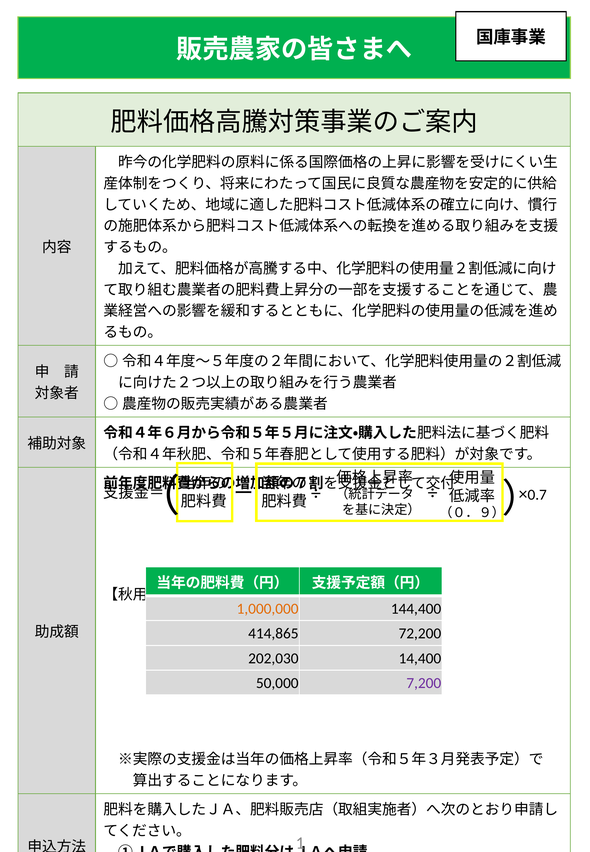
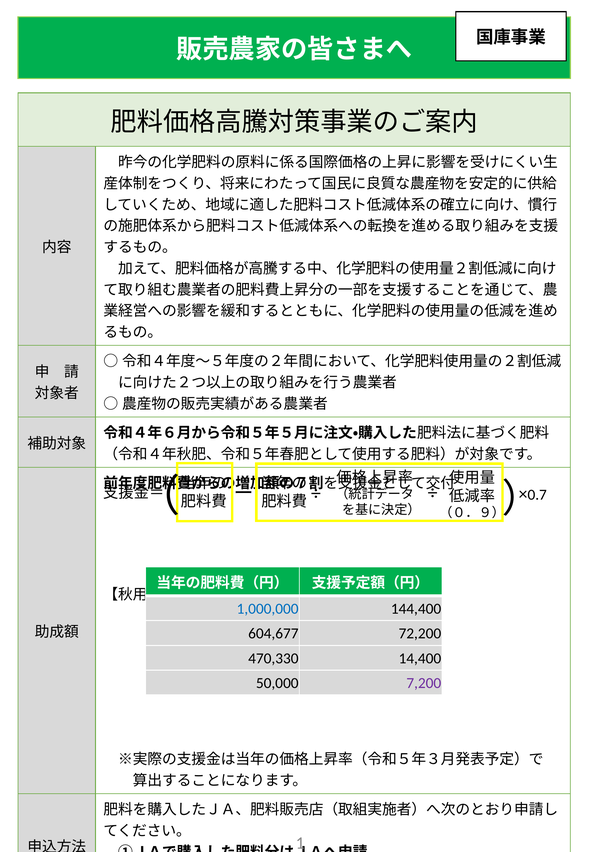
1,000,000 colour: orange -> blue
414,865: 414,865 -> 604,677
202,030: 202,030 -> 470,330
